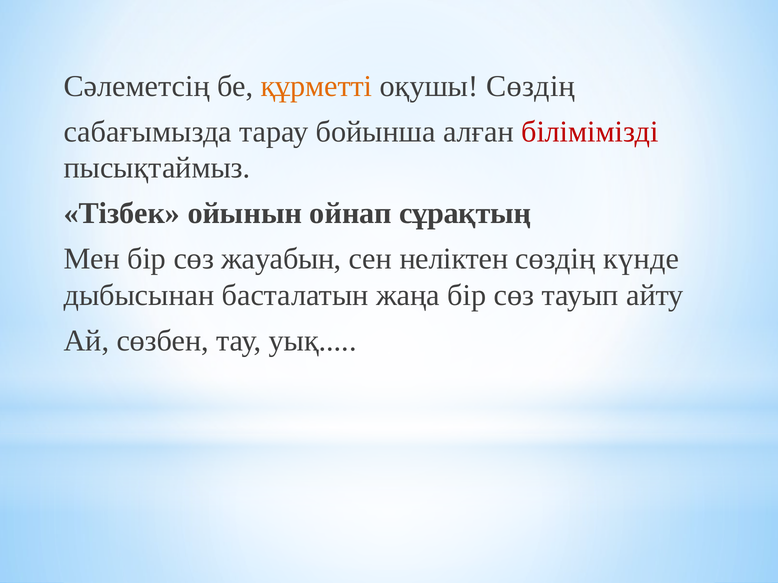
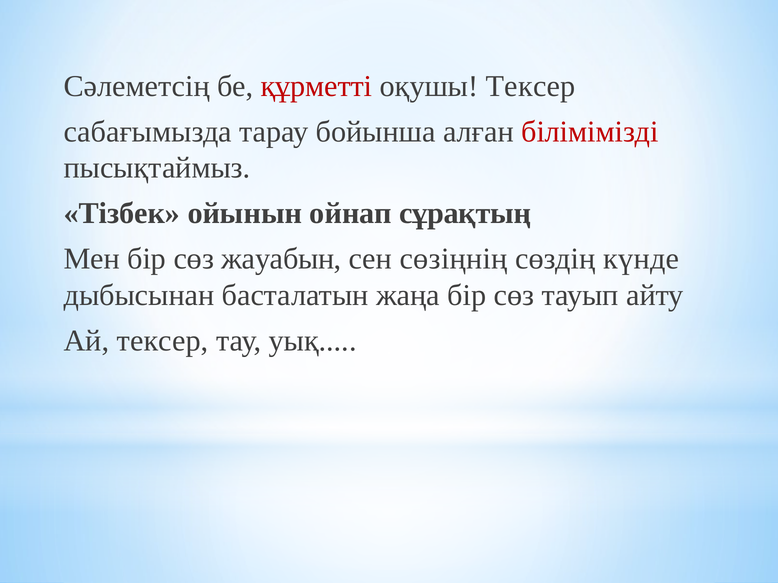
құрметті colour: orange -> red
оқушы Сөздің: Сөздің -> Тексер
неліктен: неліктен -> сөзіңнің
Ай сөзбен: сөзбен -> тексер
